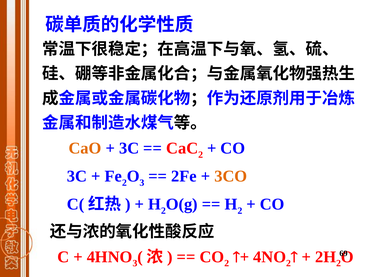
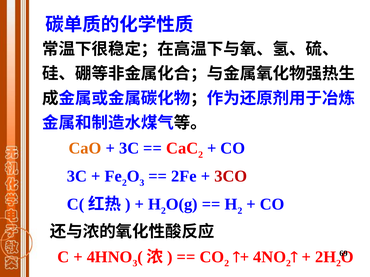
3CO colour: orange -> red
